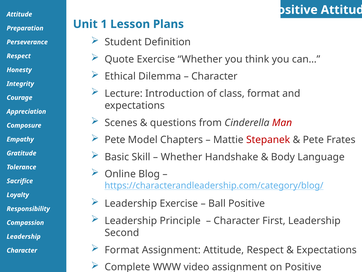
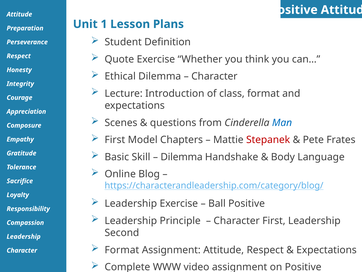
Man colour: red -> blue
Pete at (115, 140): Pete -> First
Whether at (181, 157): Whether -> Dilemma
